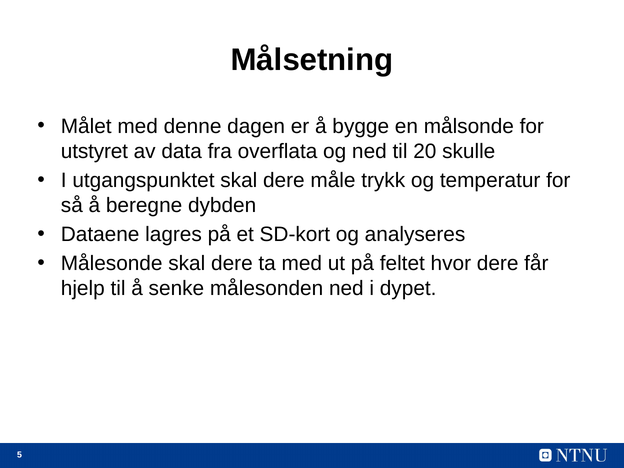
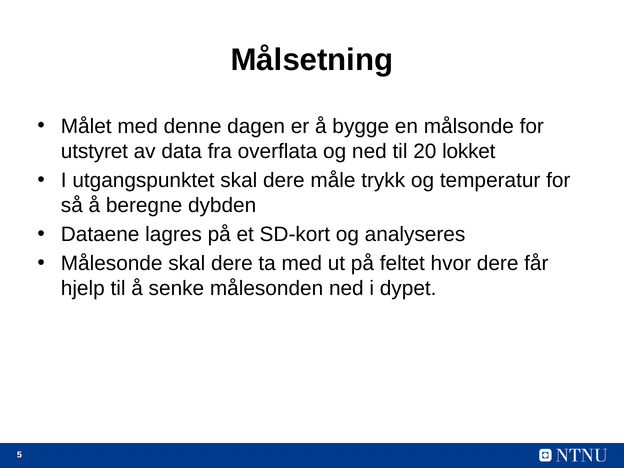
skulle: skulle -> lokket
